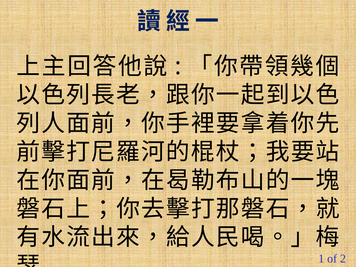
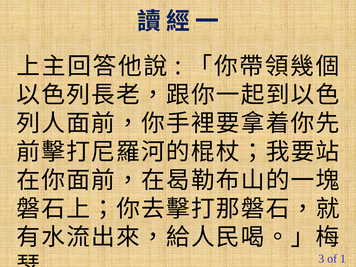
1: 1 -> 3
2: 2 -> 1
